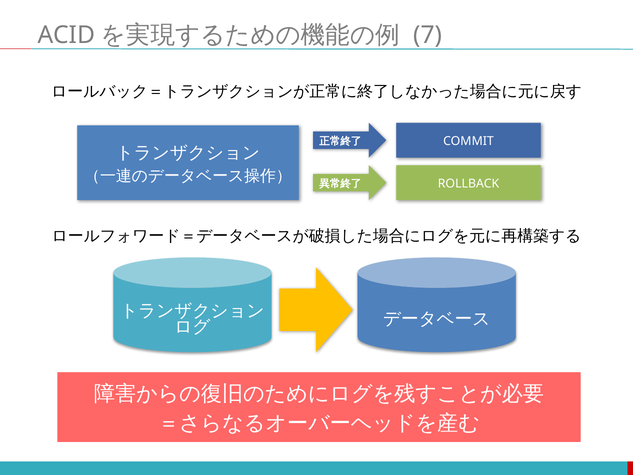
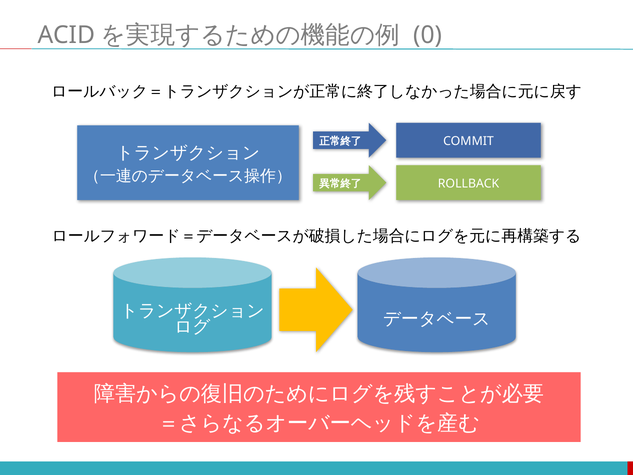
7: 7 -> 0
